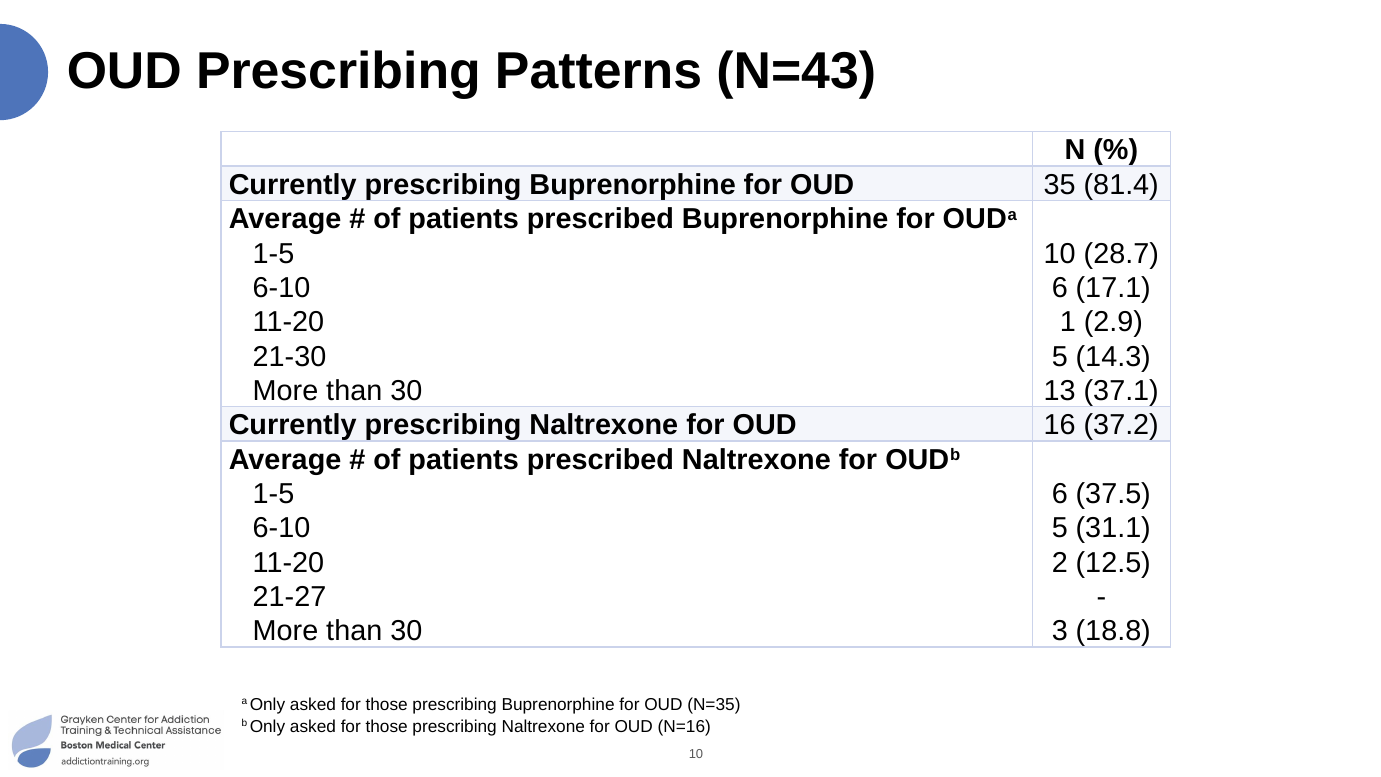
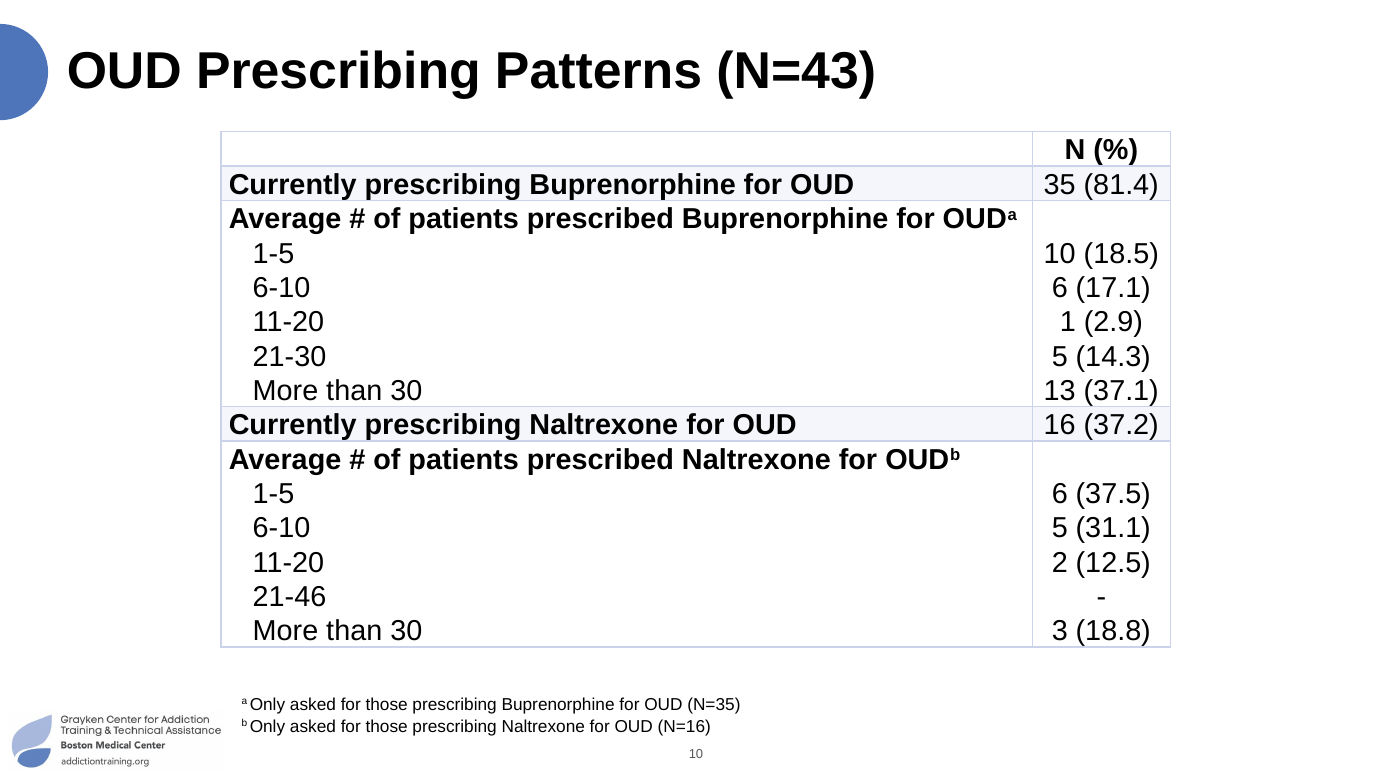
28.7: 28.7 -> 18.5
21-27: 21-27 -> 21-46
